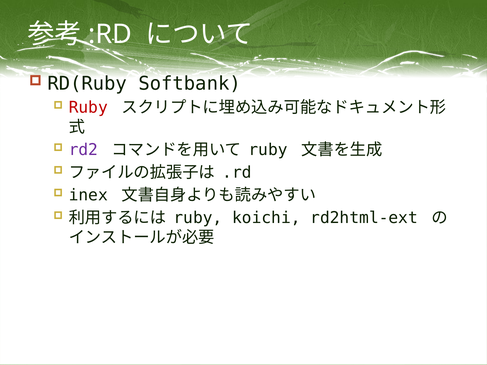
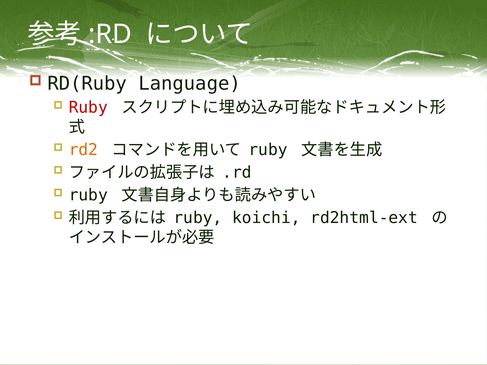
Softbank: Softbank -> Language
rd2 colour: purple -> orange
inex at (88, 195): inex -> ruby
